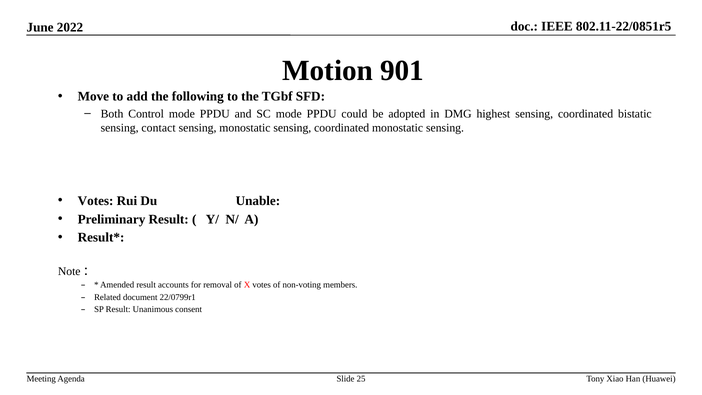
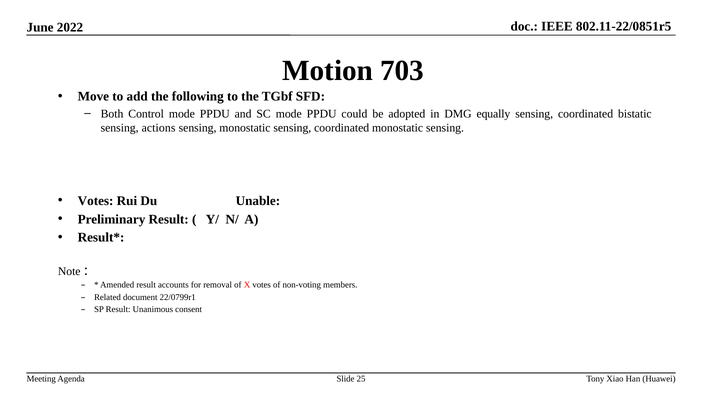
901: 901 -> 703
highest: highest -> equally
contact: contact -> actions
